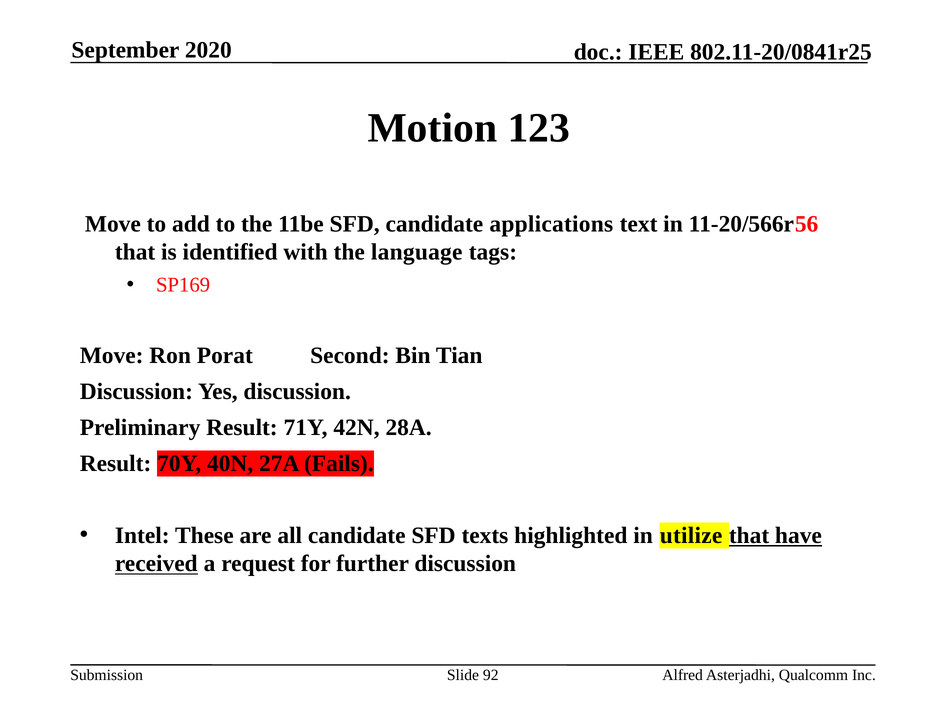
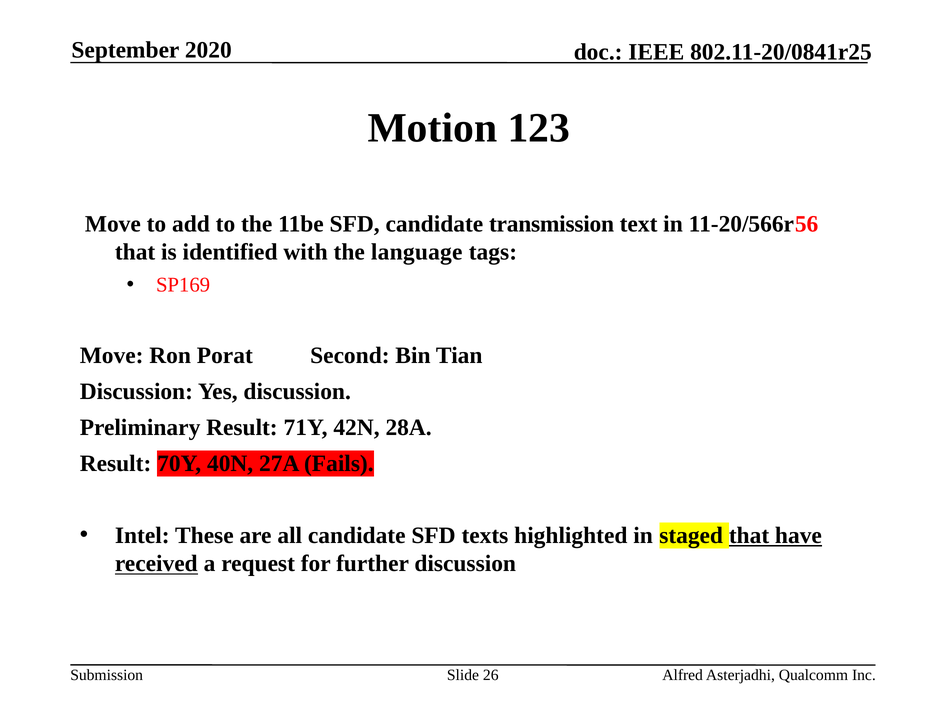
applications: applications -> transmission
utilize: utilize -> staged
92: 92 -> 26
